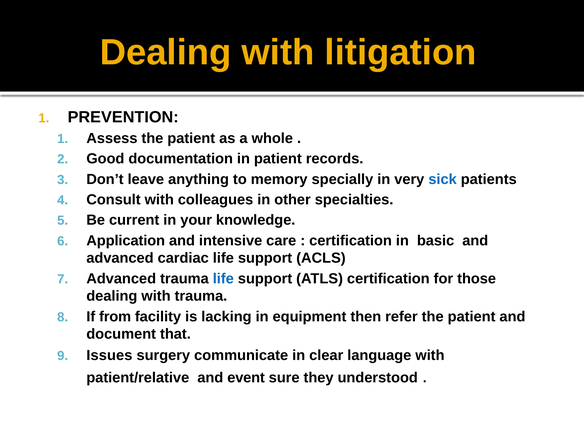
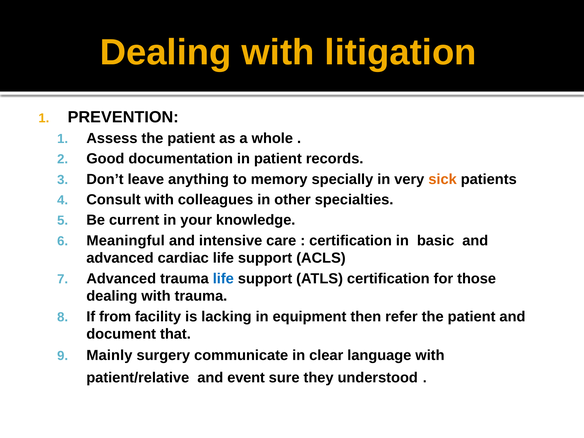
sick colour: blue -> orange
Application: Application -> Meaningful
Issues: Issues -> Mainly
